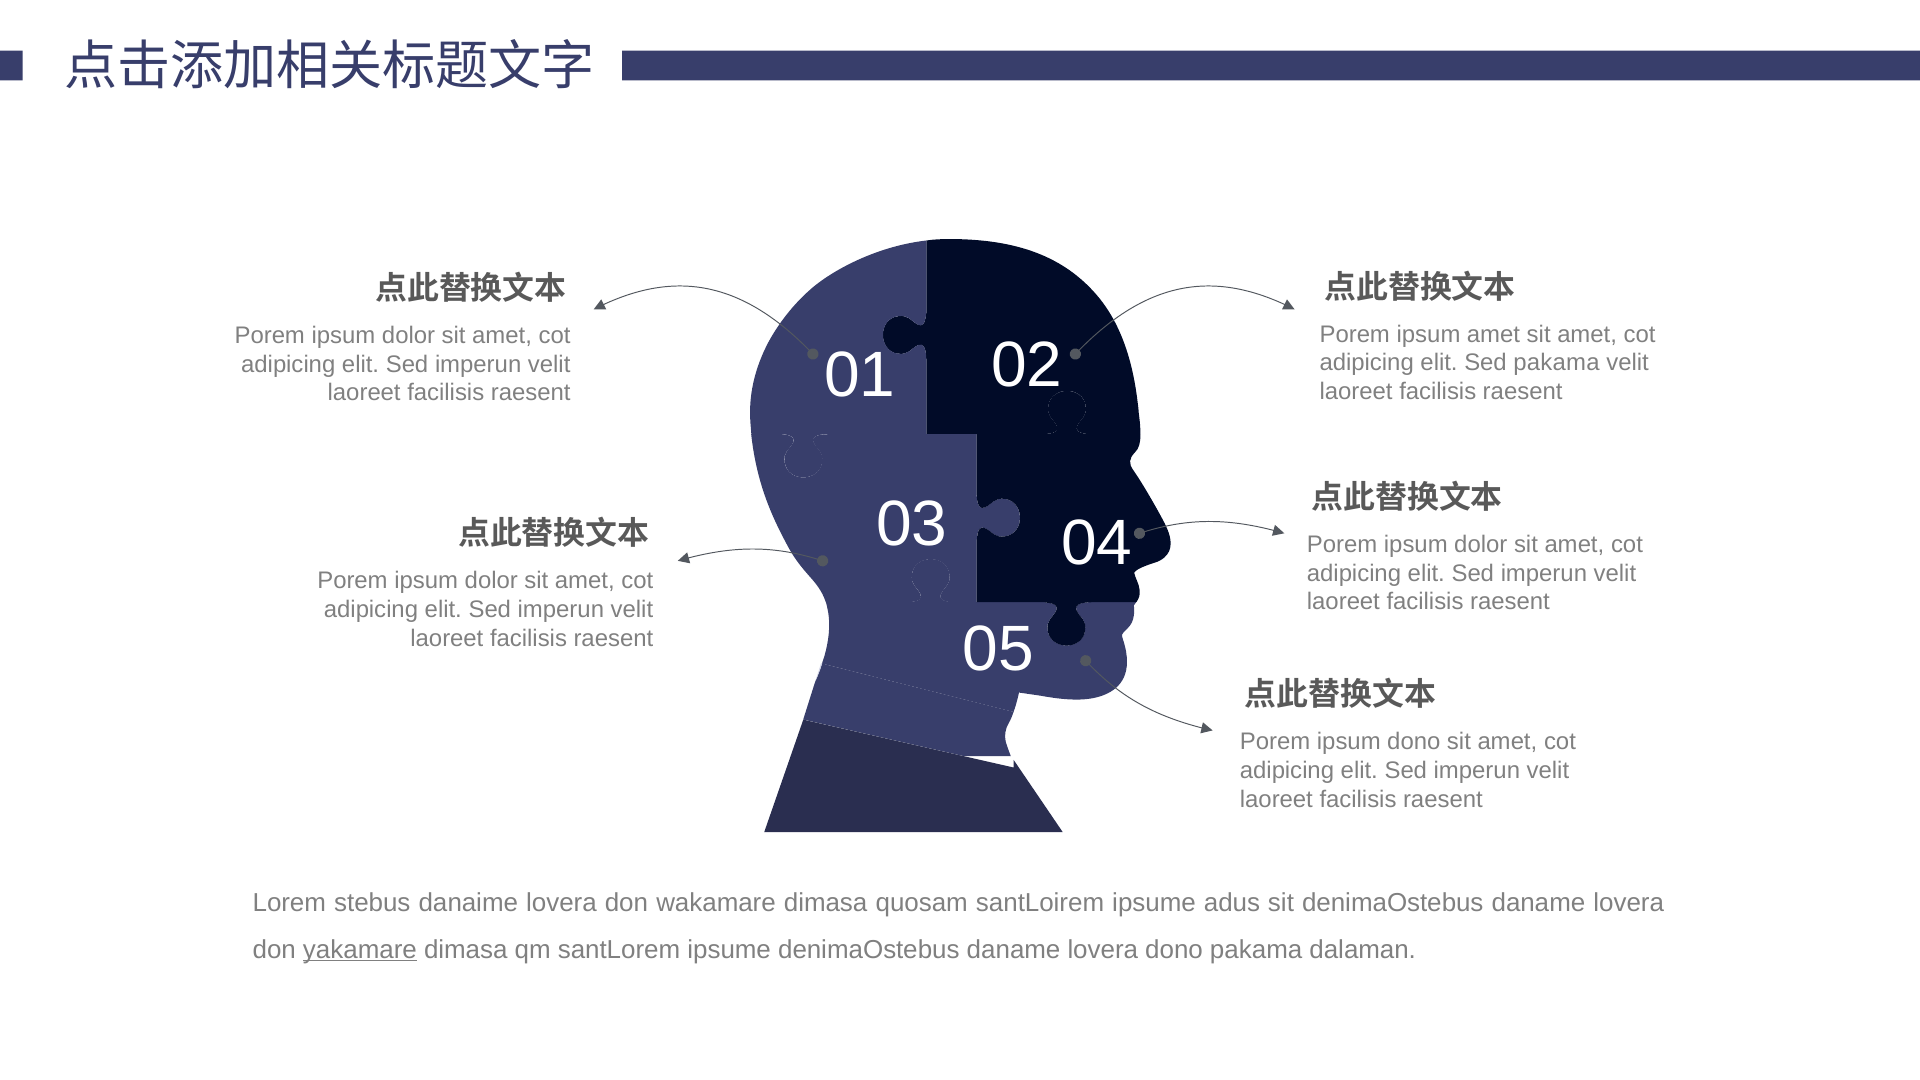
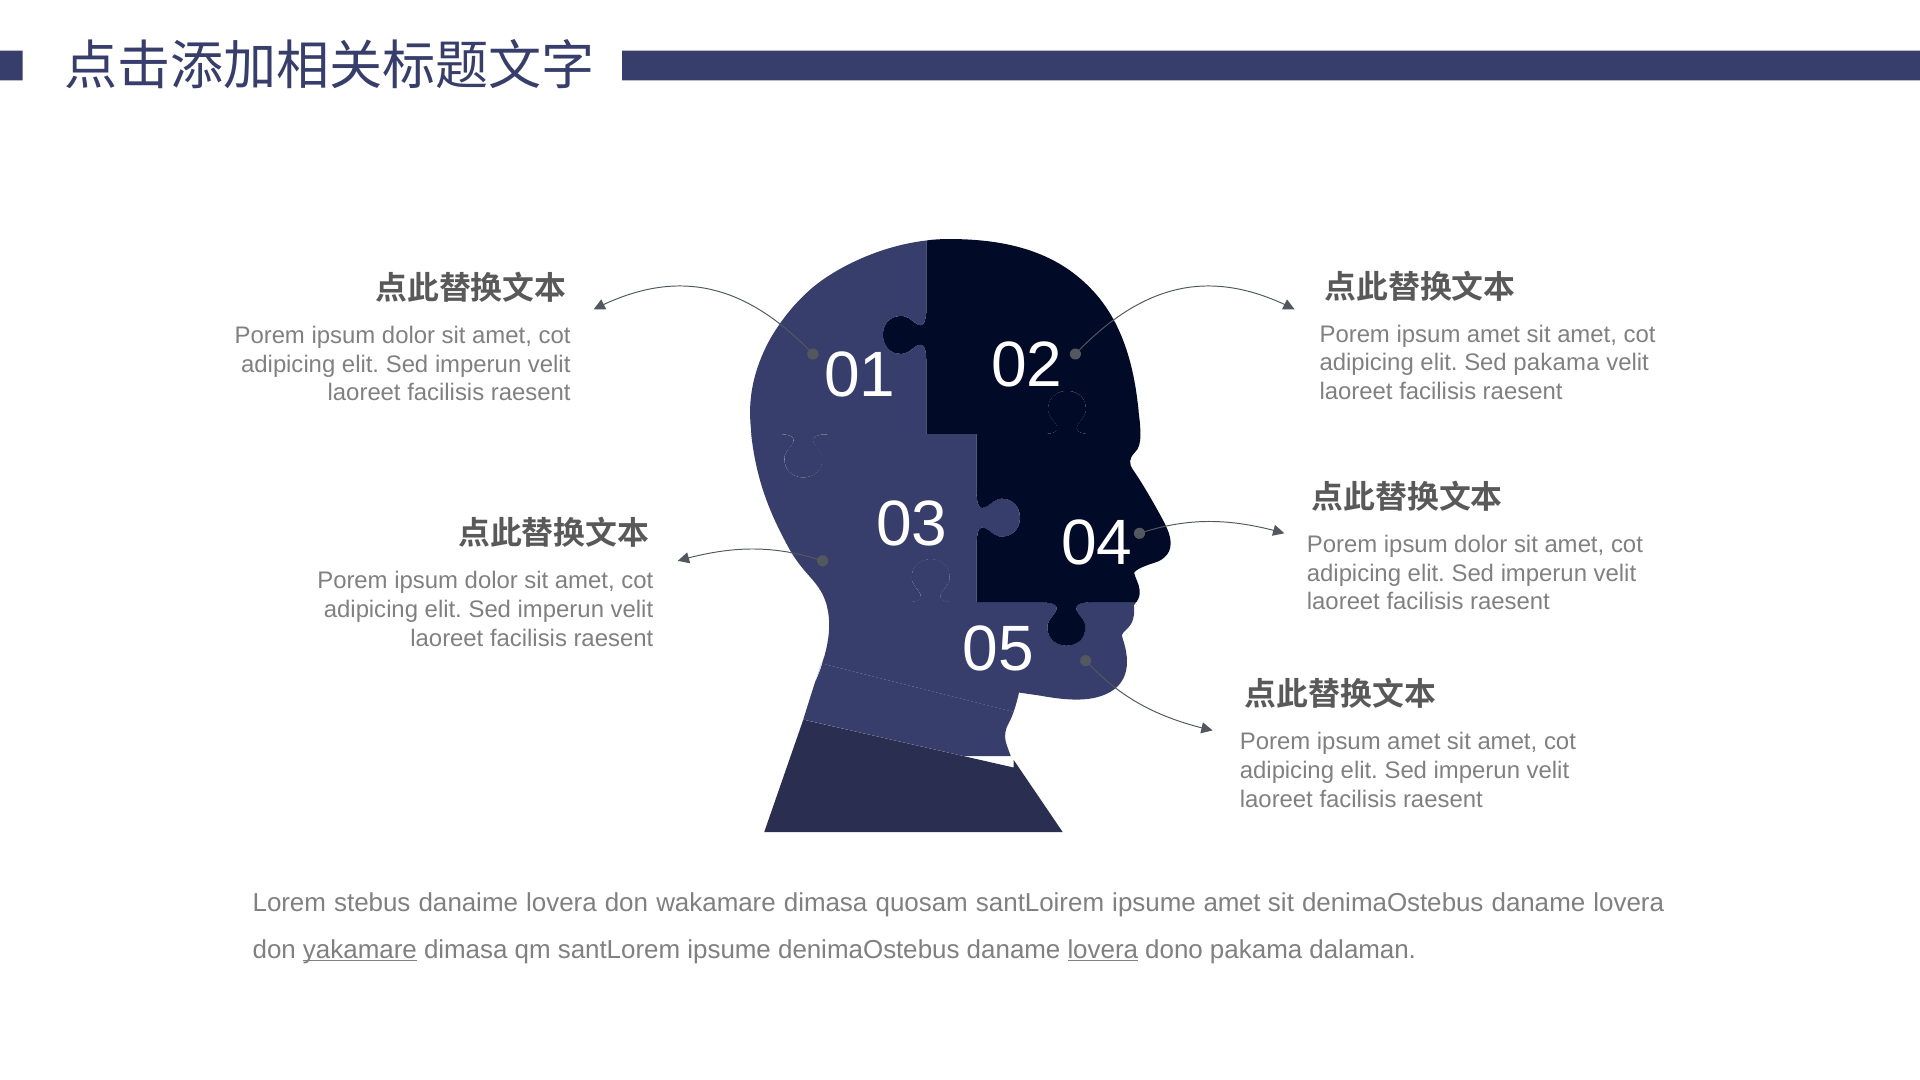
dono at (1414, 742): dono -> amet
ipsume adus: adus -> amet
lovera at (1103, 949) underline: none -> present
